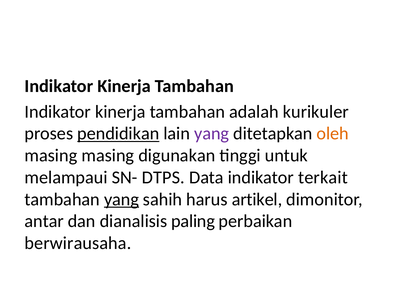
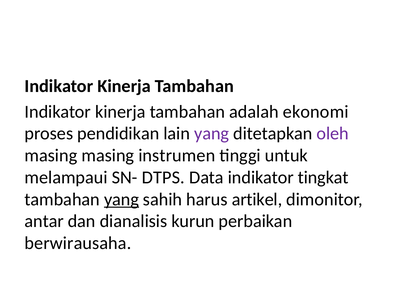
kurikuler: kurikuler -> ekonomi
pendidikan underline: present -> none
oleh colour: orange -> purple
digunakan: digunakan -> instrumen
terkait: terkait -> tingkat
paling: paling -> kurun
